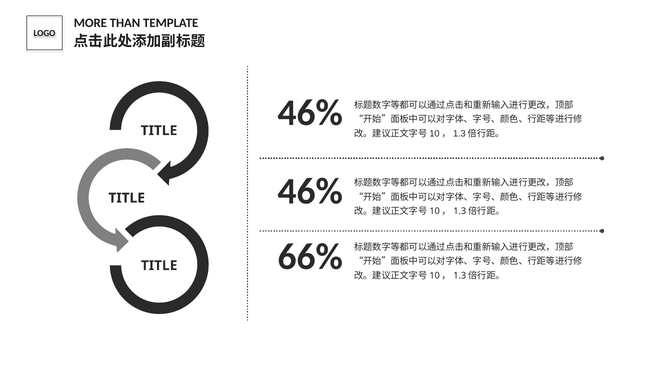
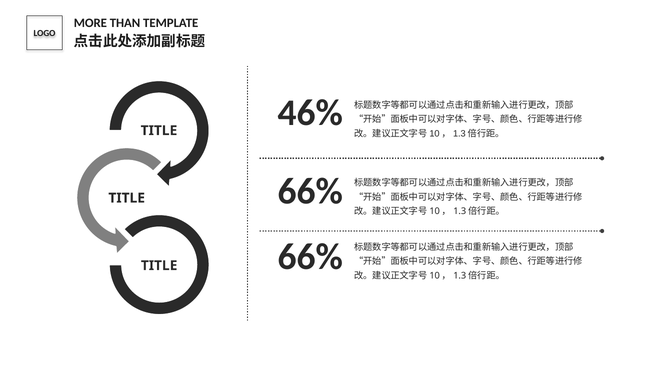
46% at (310, 191): 46% -> 66%
